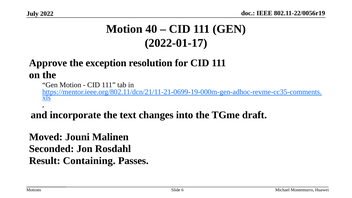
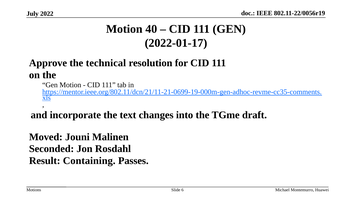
exception: exception -> technical
